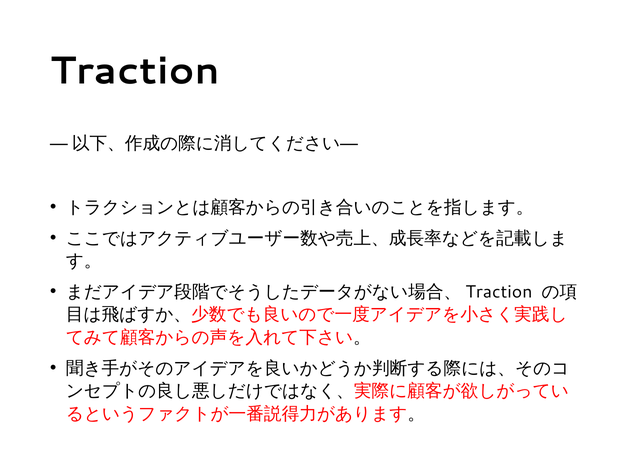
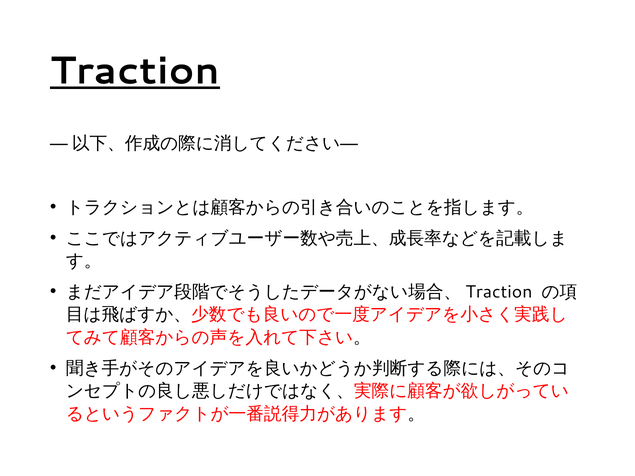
Traction underline: none -> present
